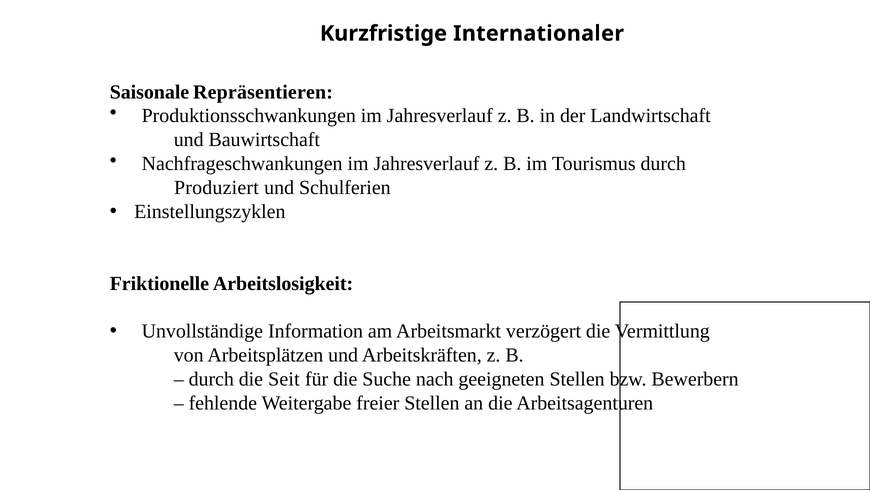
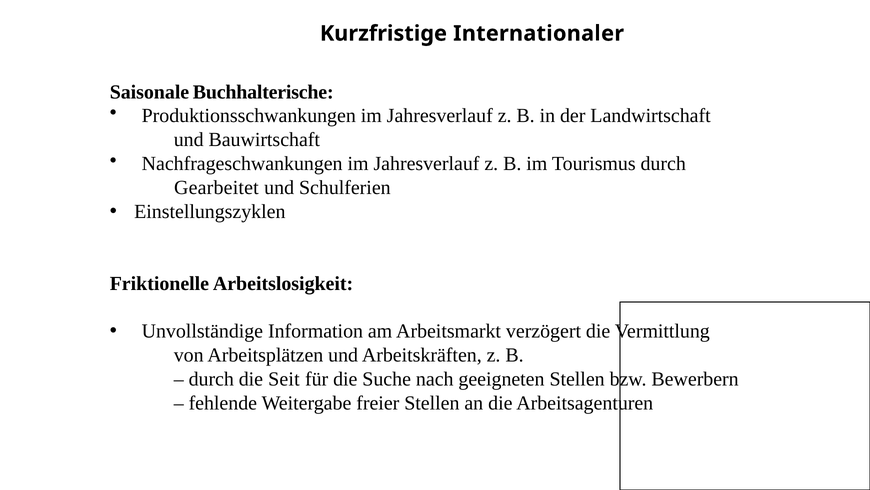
Repräsentieren: Repräsentieren -> Buchhalterische
Produziert: Produziert -> Gearbeitet
